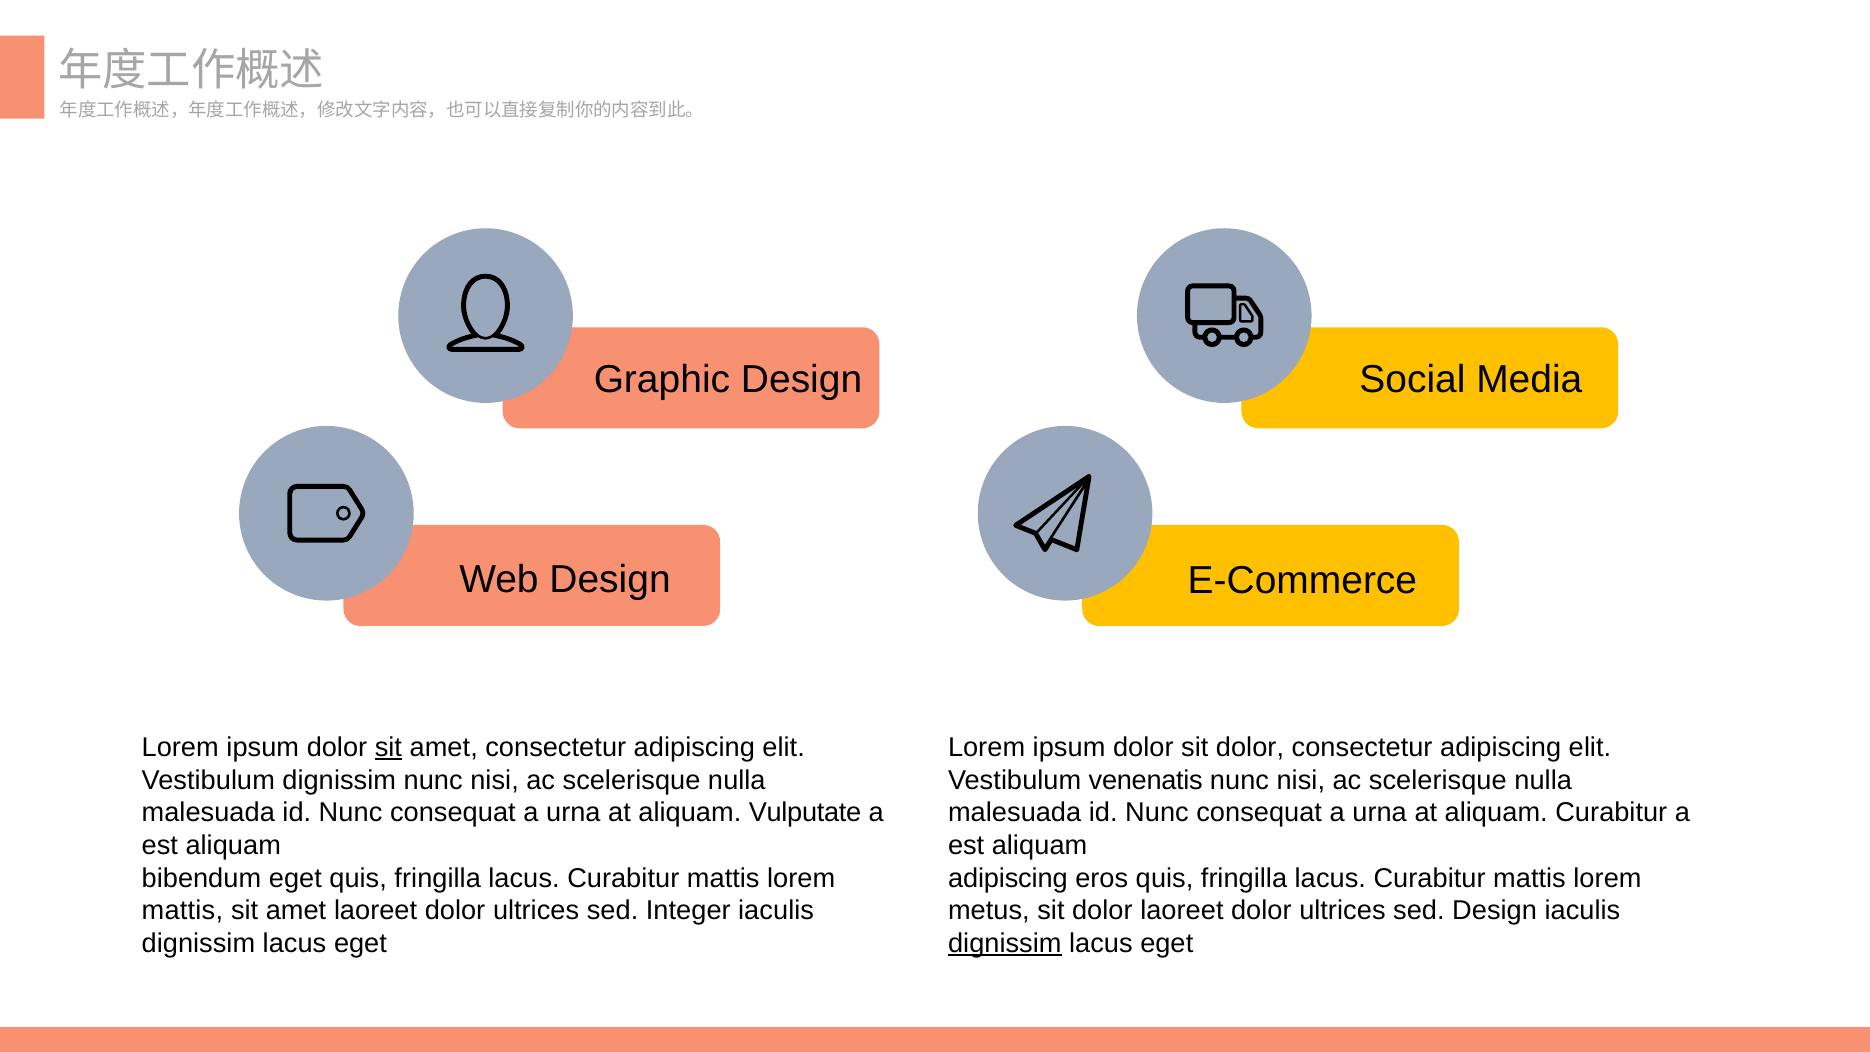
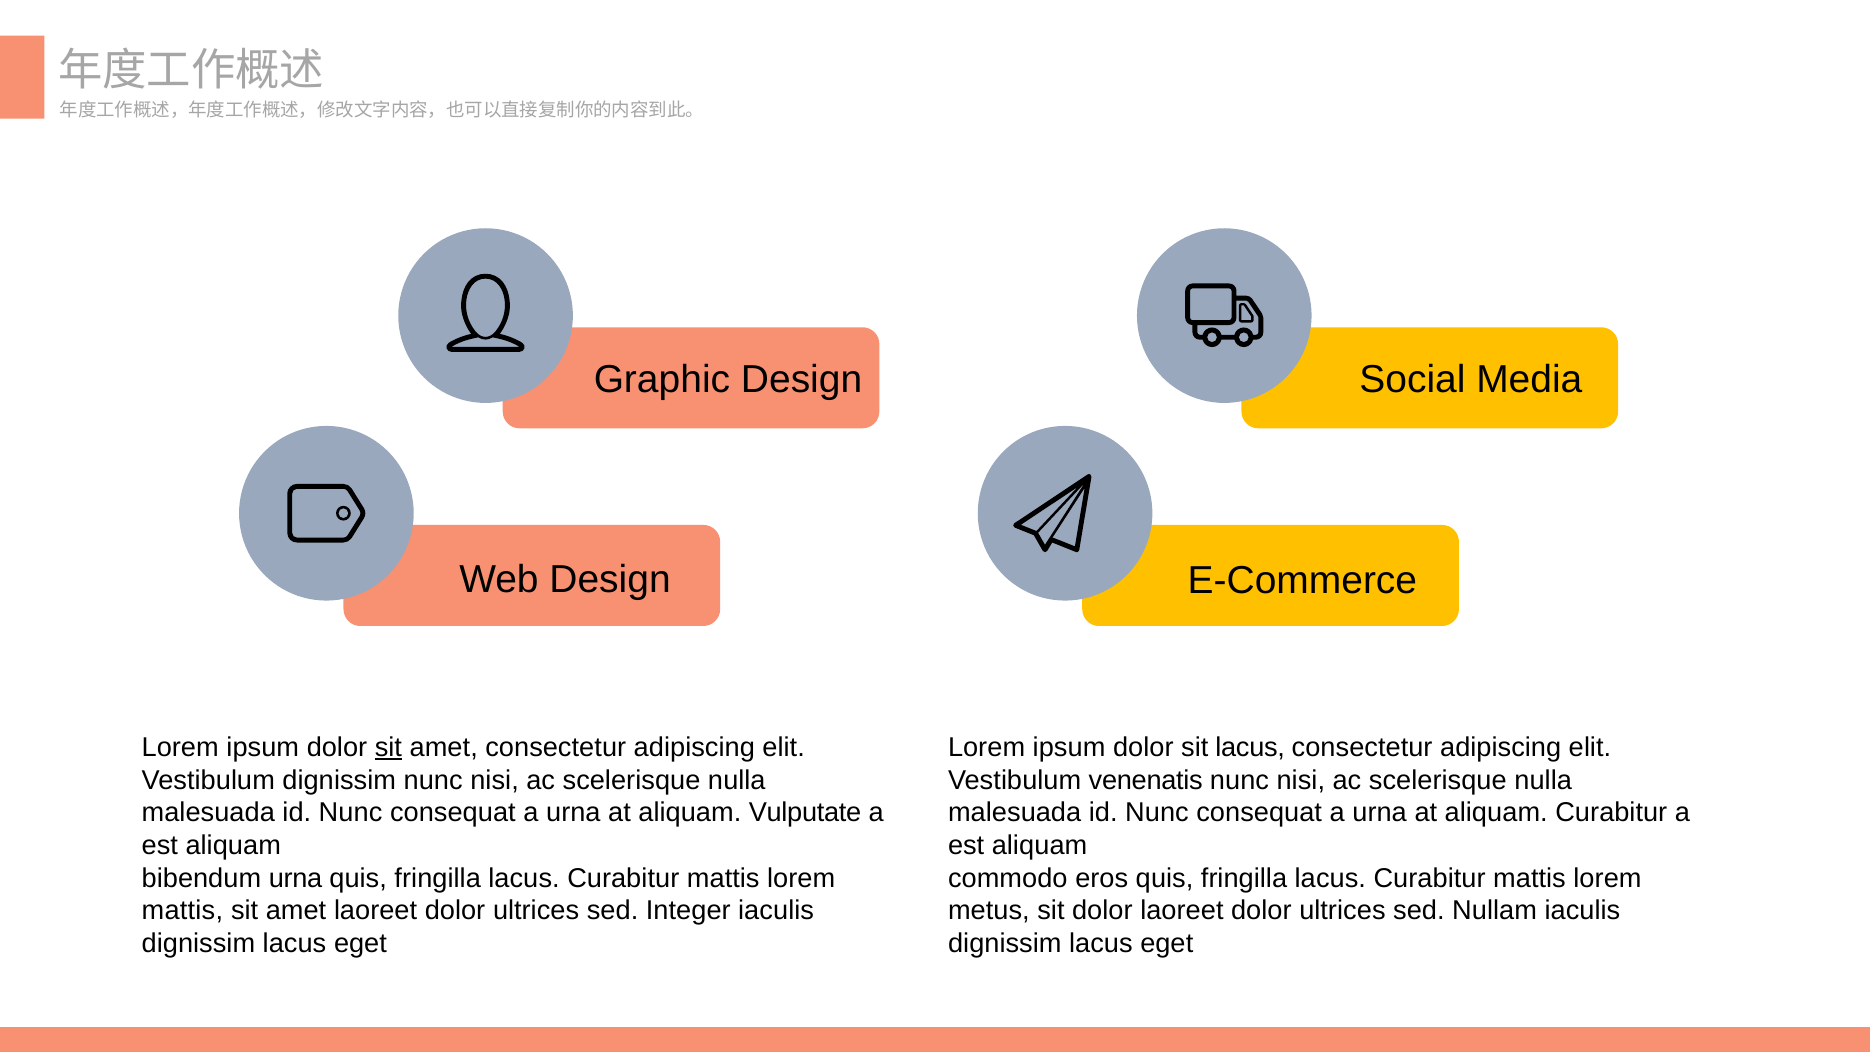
dolor sit dolor: dolor -> lacus
bibendum eget: eget -> urna
adipiscing at (1008, 878): adipiscing -> commodo
sed Design: Design -> Nullam
dignissim at (1005, 943) underline: present -> none
